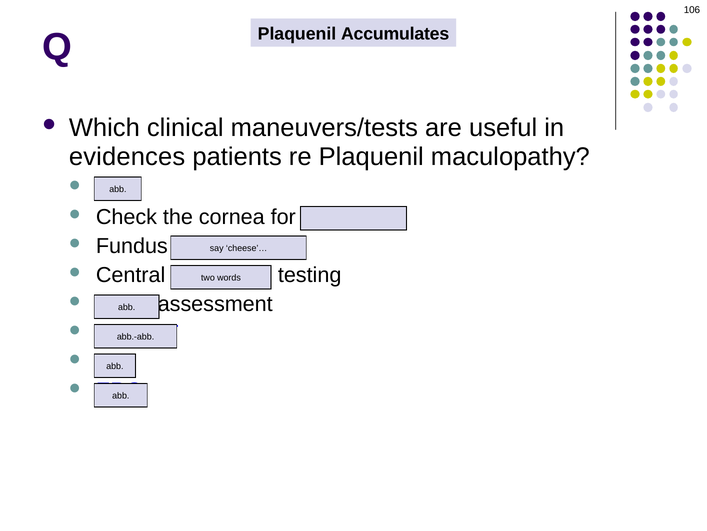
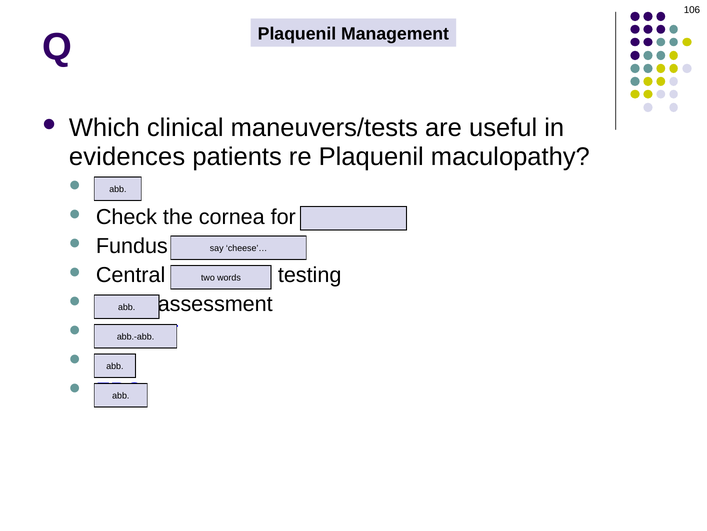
Accumulates: Accumulates -> Management
